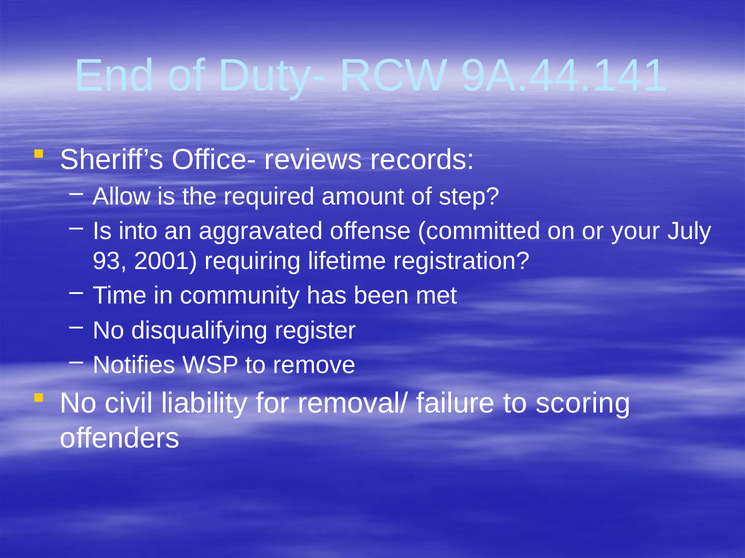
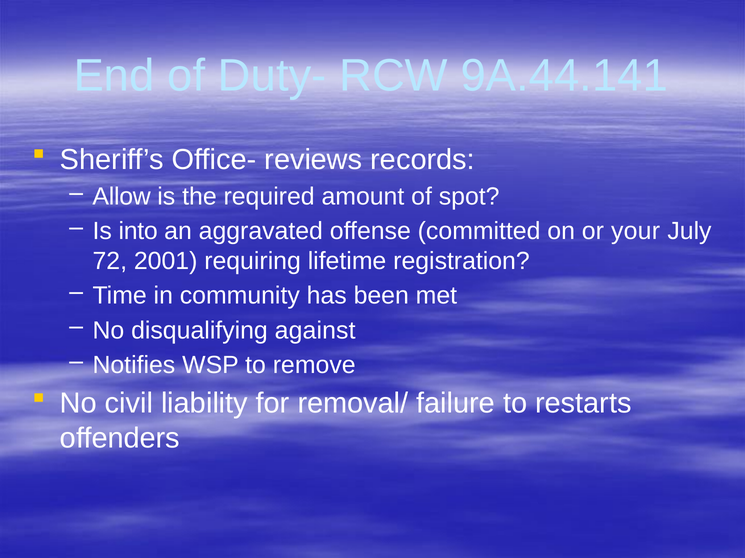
step: step -> spot
93: 93 -> 72
register: register -> against
scoring: scoring -> restarts
